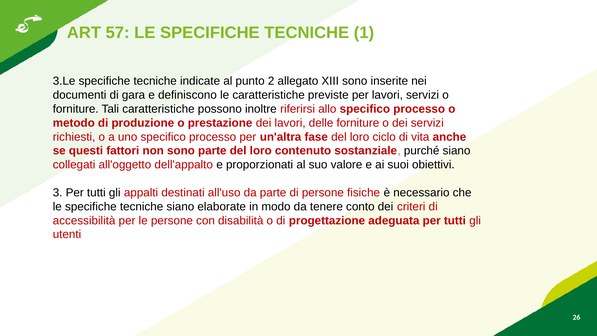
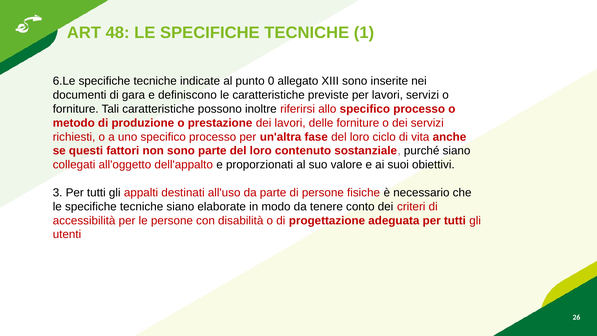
57: 57 -> 48
3.Le: 3.Le -> 6.Le
2: 2 -> 0
